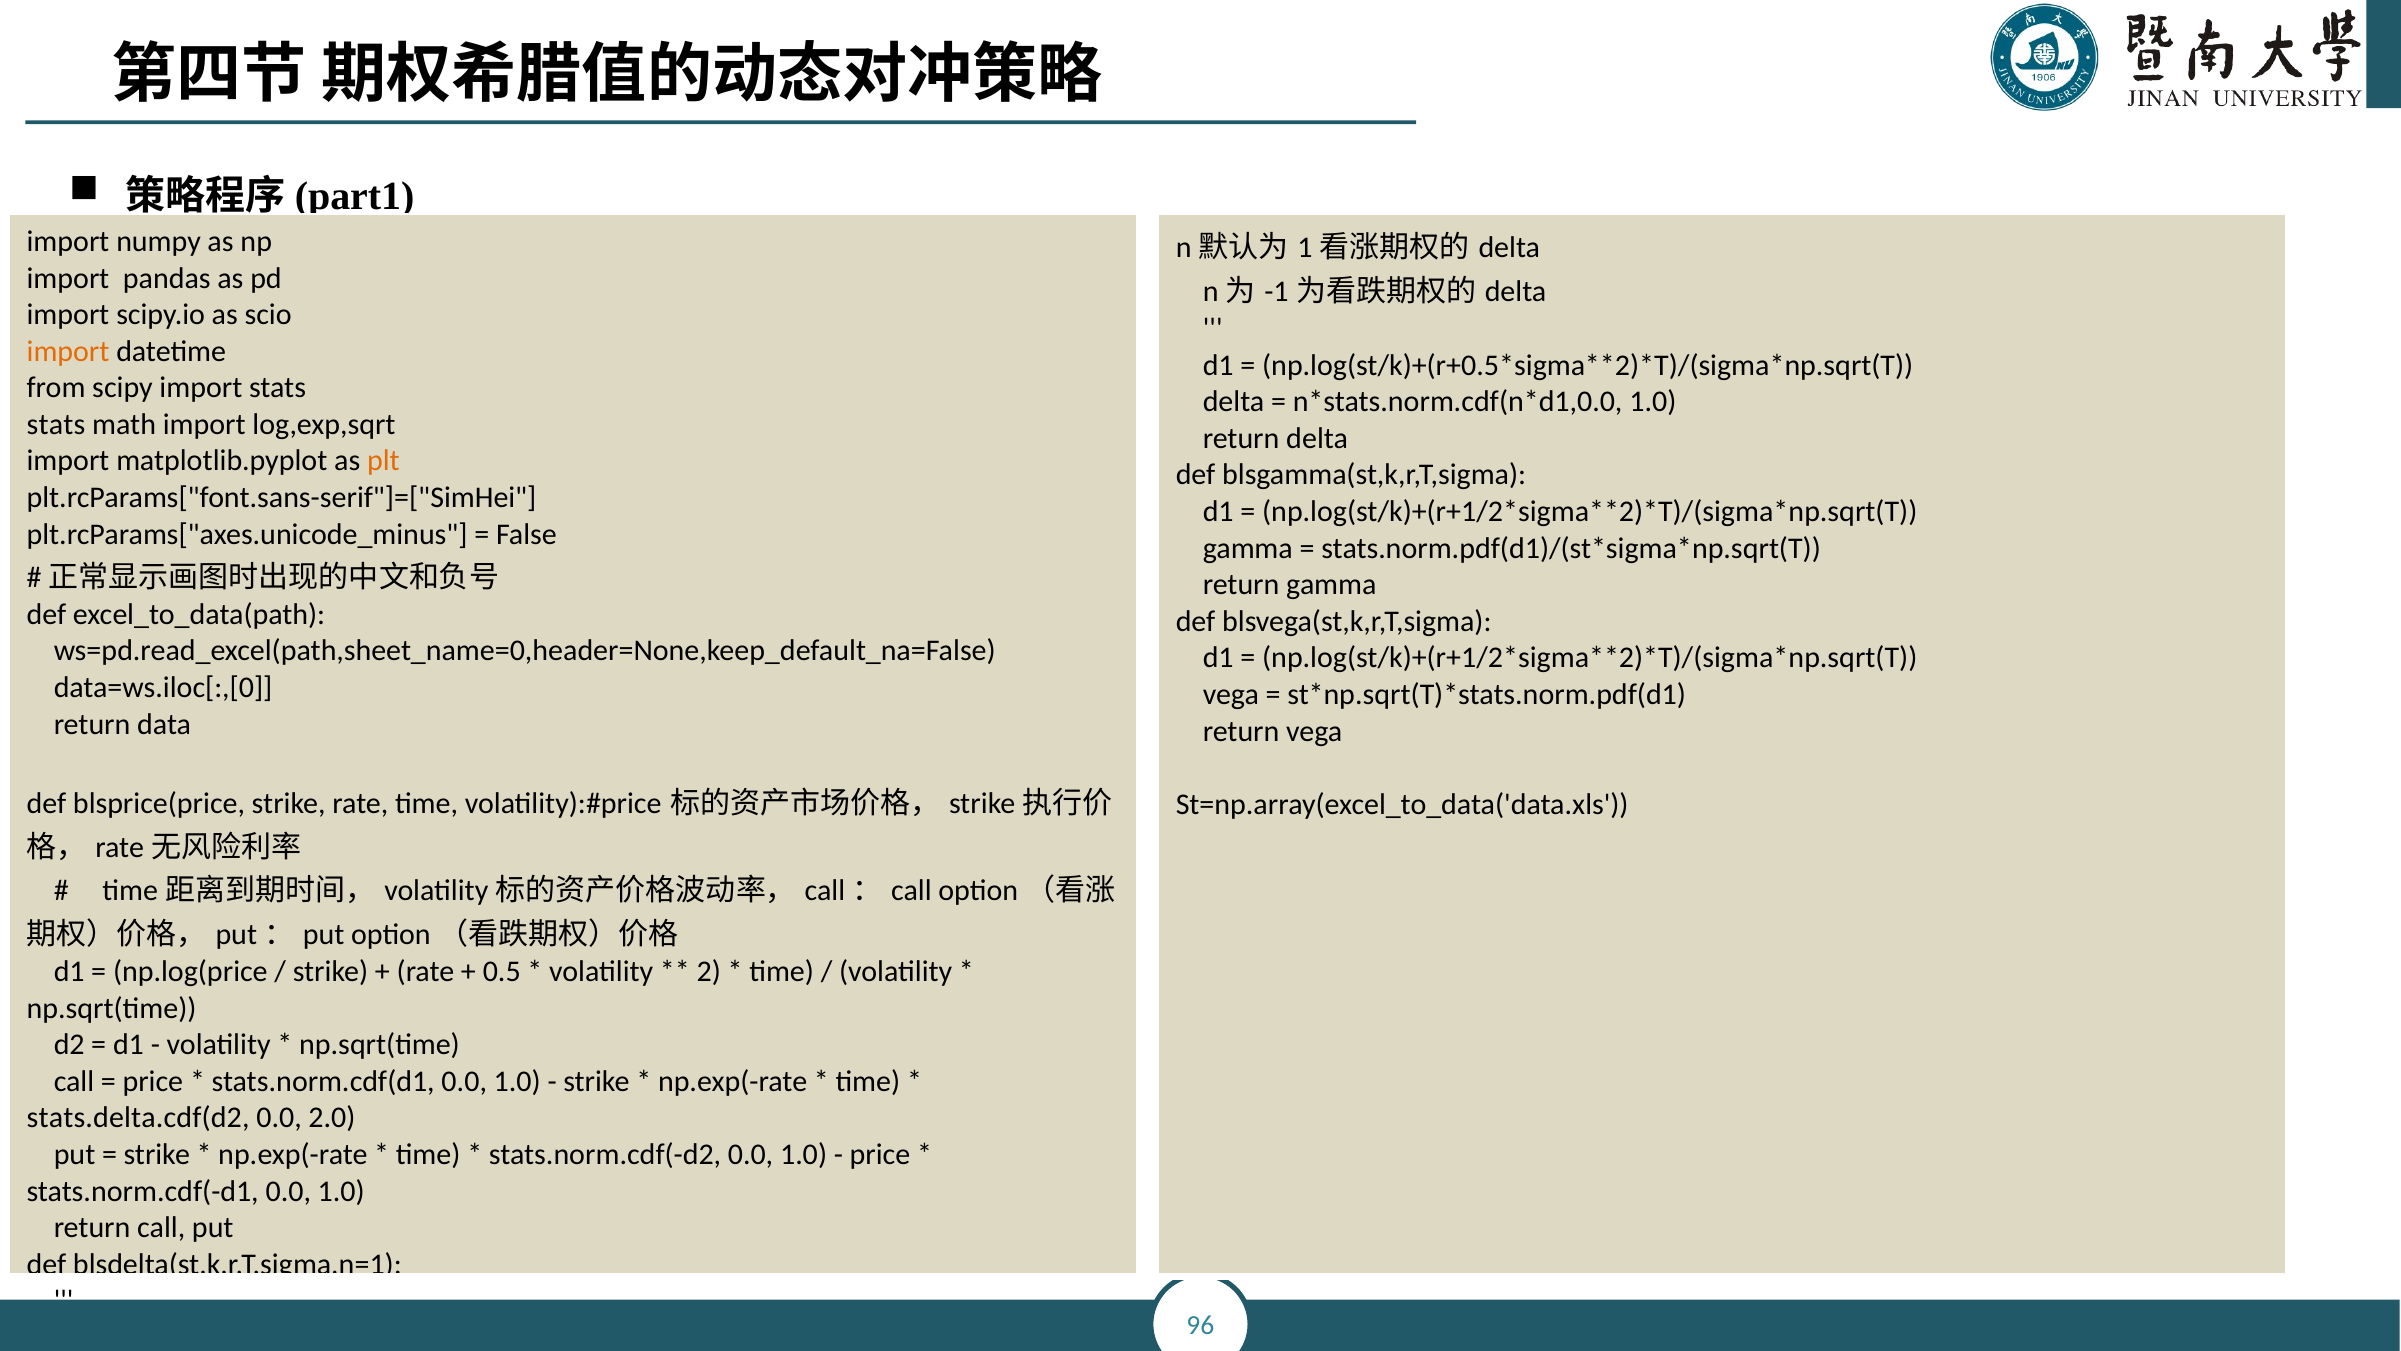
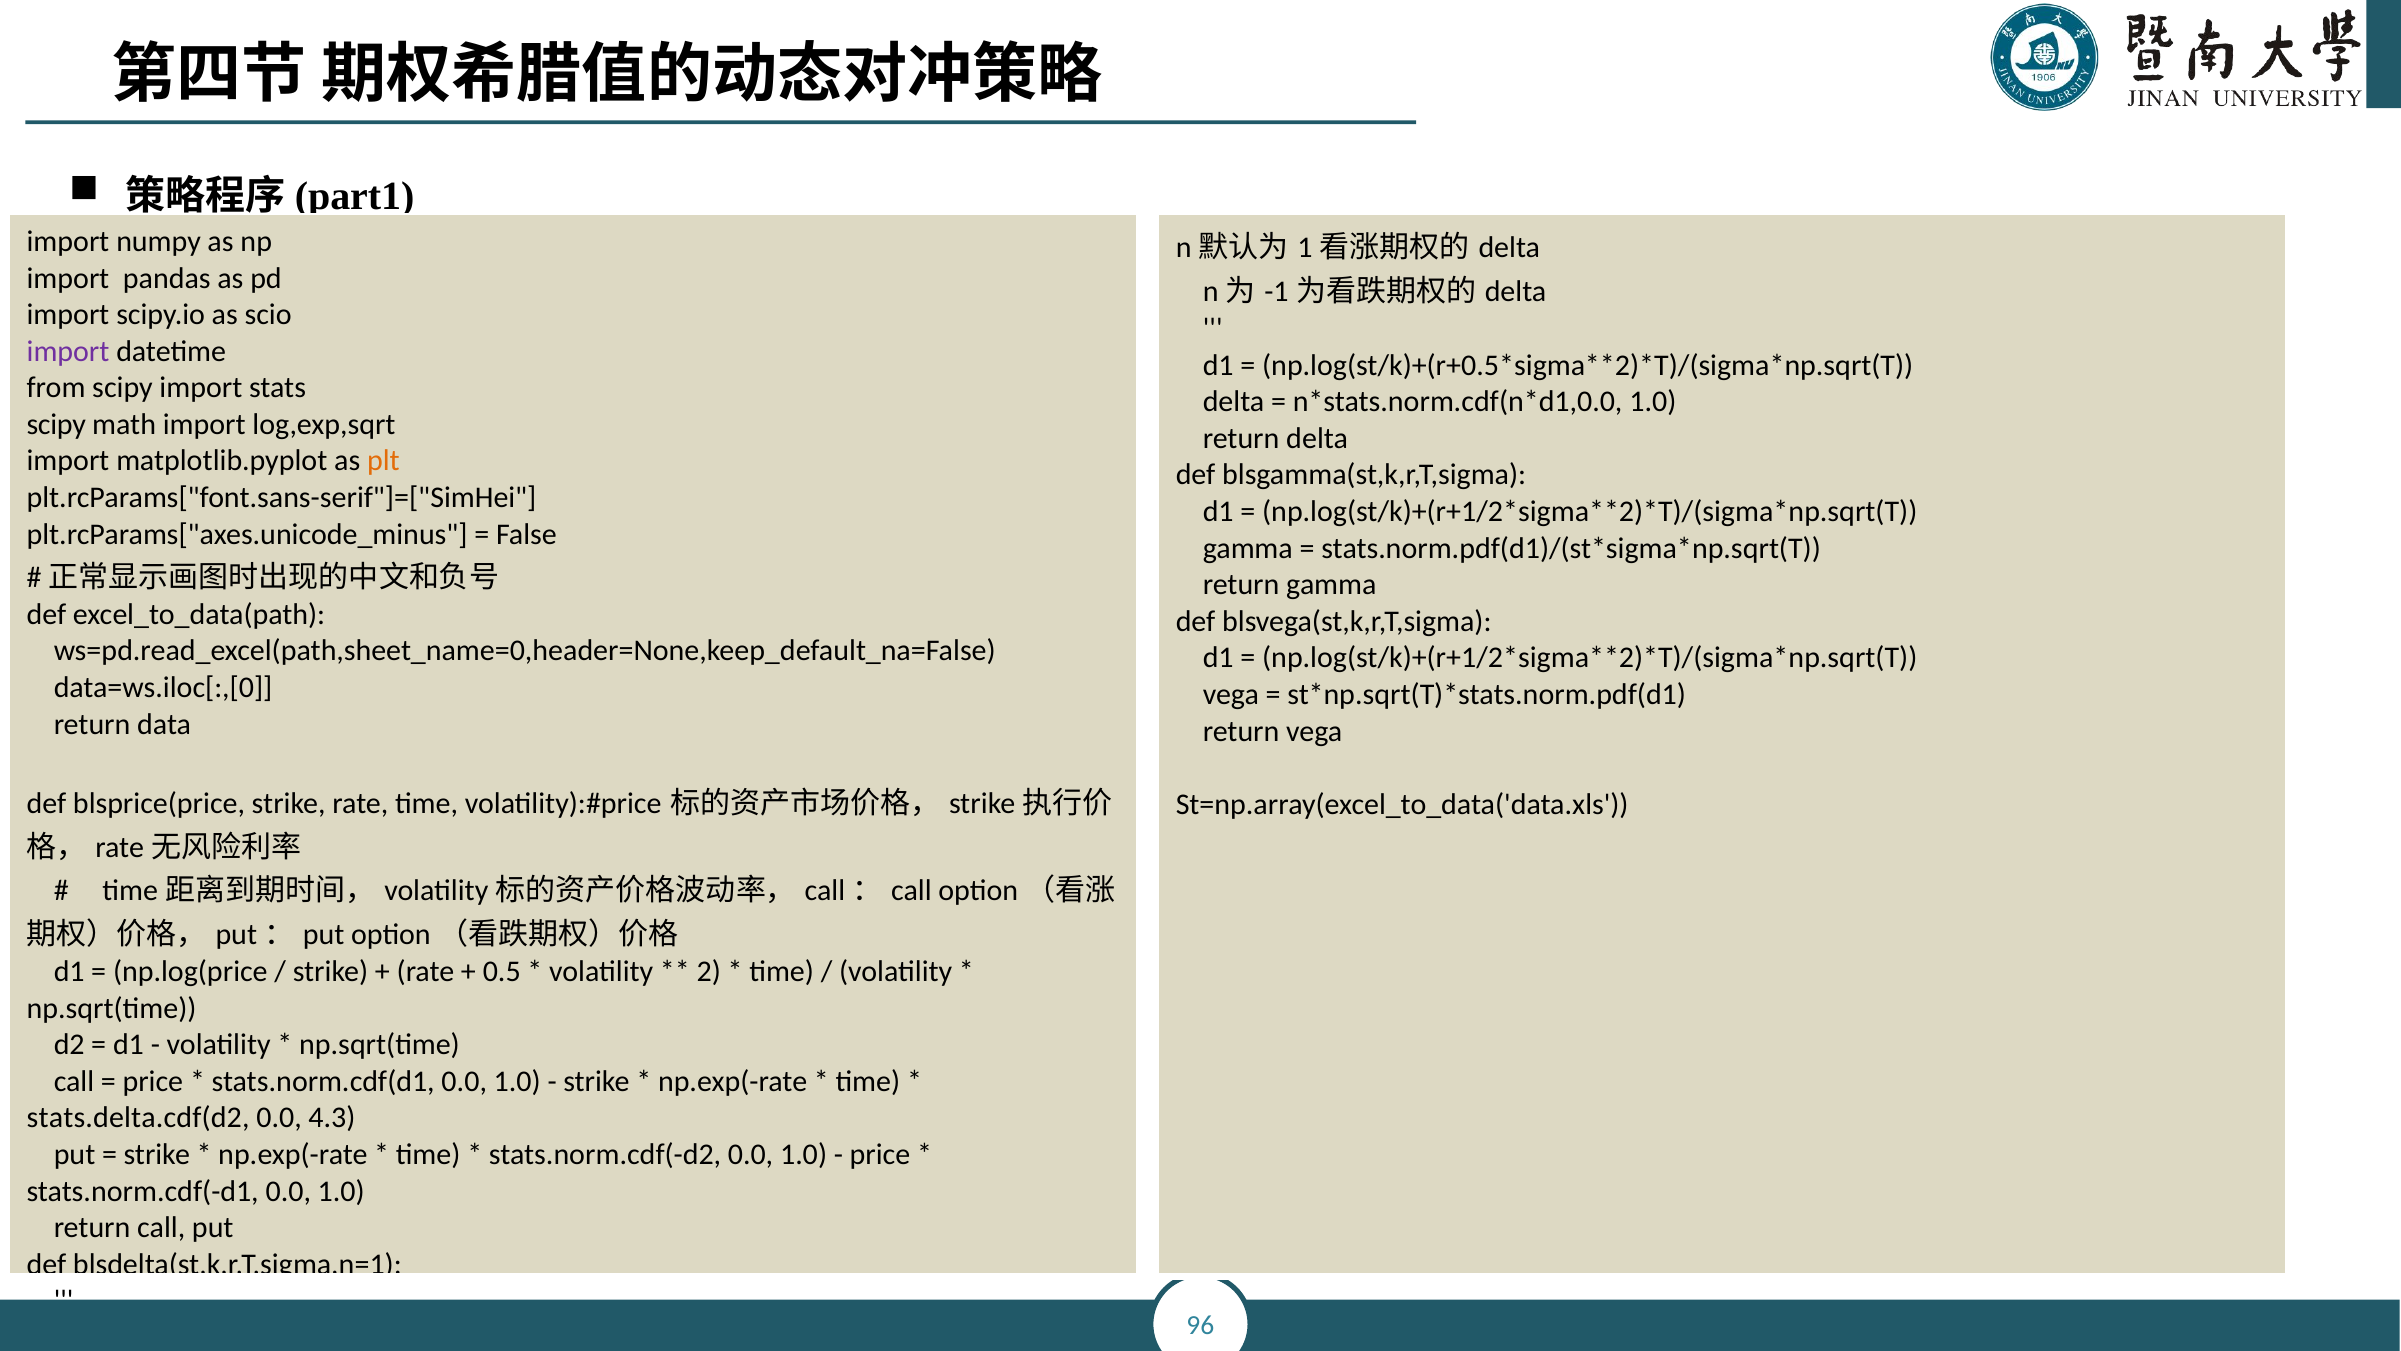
import at (68, 351) colour: orange -> purple
stats at (56, 425): stats -> scipy
2.0: 2.0 -> 4.3
